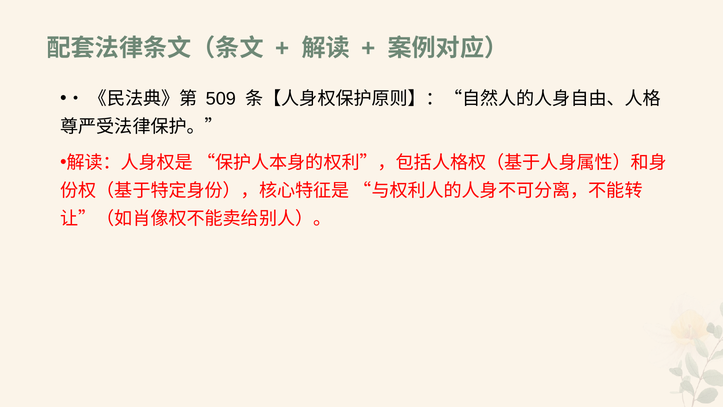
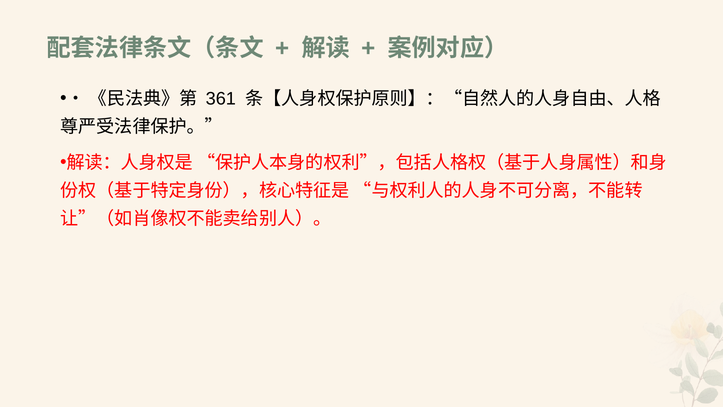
509: 509 -> 361
